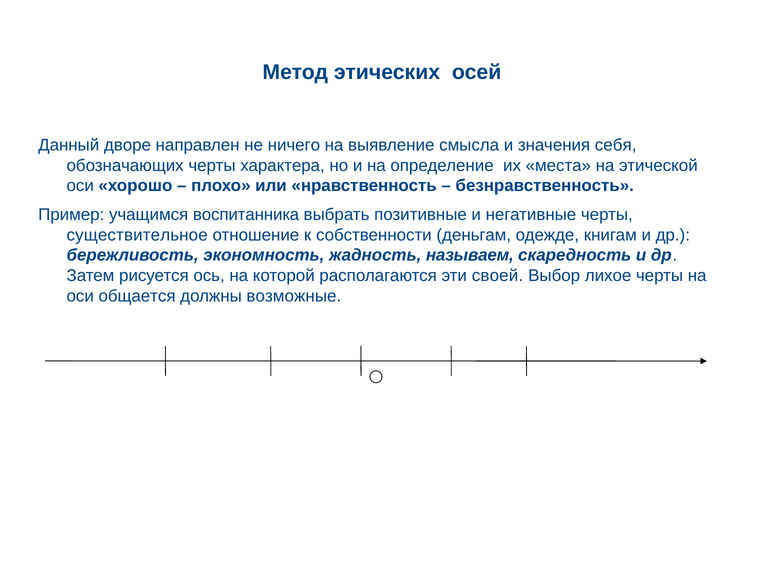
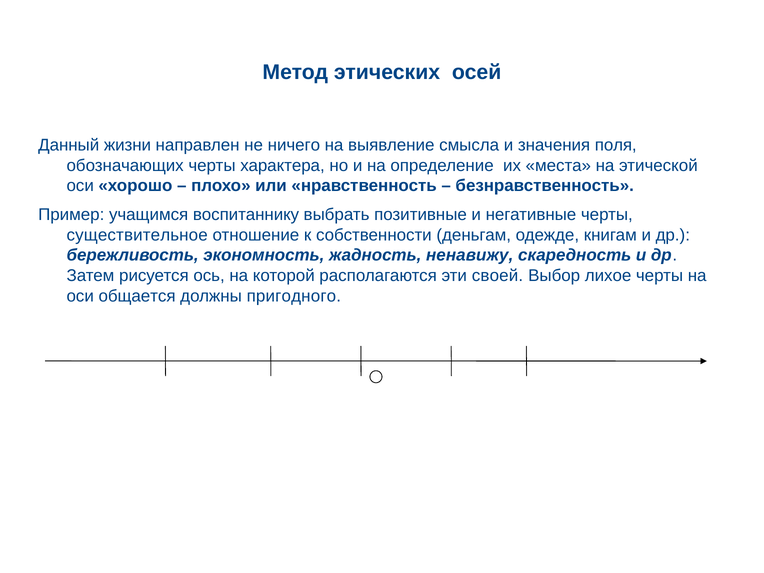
дворе: дворе -> жизни
себя: себя -> поля
воспитанника: воспитанника -> воспитаннику
называем: называем -> ненавижу
возможные: возможные -> пригодного
